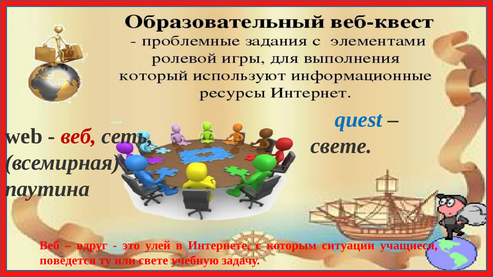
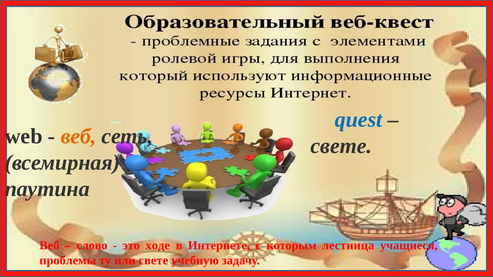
веб at (79, 137) colour: red -> orange
вдруг: вдруг -> слово
улей: улей -> ходе
ситуации: ситуации -> лестница
поведется: поведется -> проблемы
